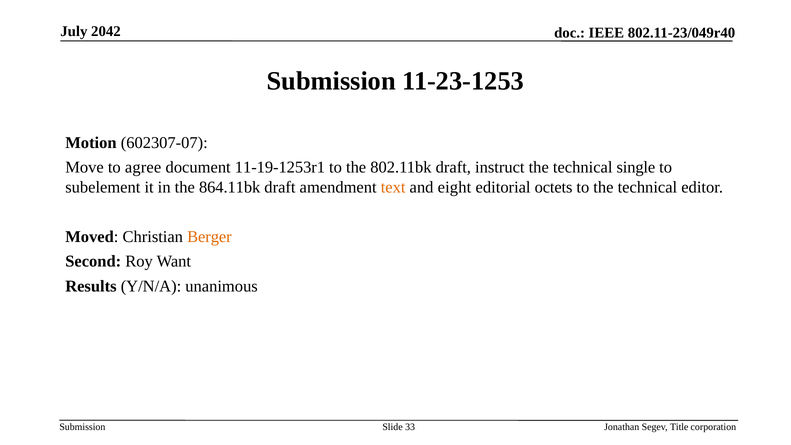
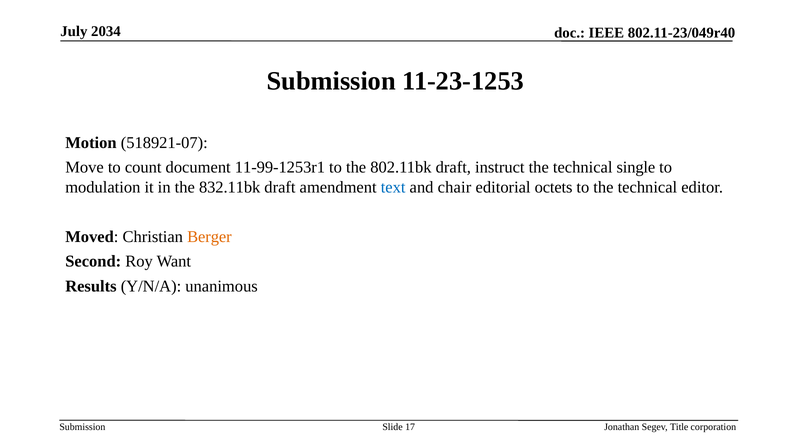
2042: 2042 -> 2034
602307-07: 602307-07 -> 518921-07
agree: agree -> count
11-19-1253r1: 11-19-1253r1 -> 11-99-1253r1
subelement: subelement -> modulation
864.11bk: 864.11bk -> 832.11bk
text colour: orange -> blue
eight: eight -> chair
33: 33 -> 17
